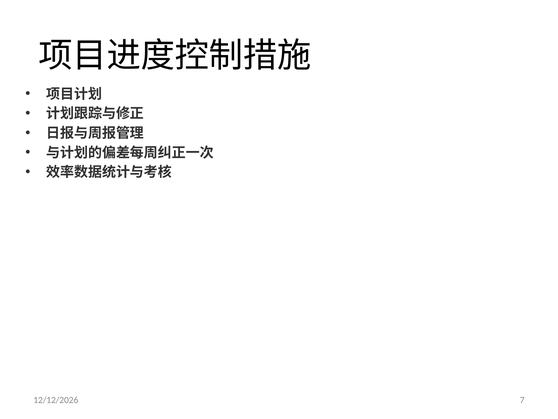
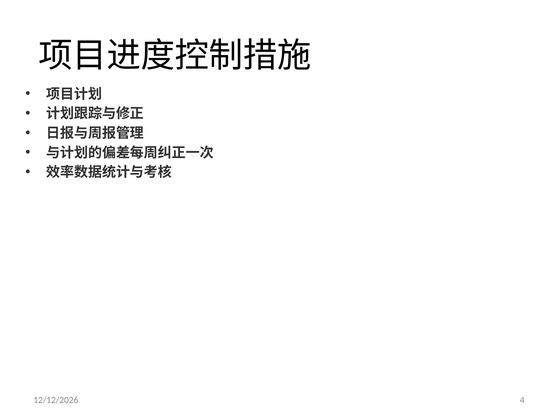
7: 7 -> 4
